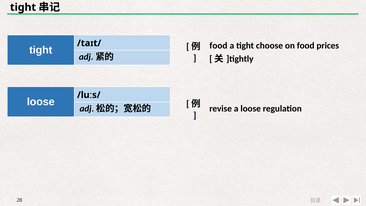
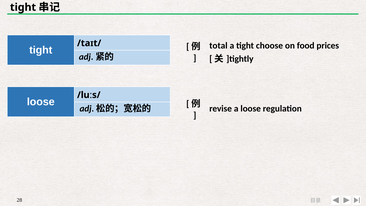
food at (218, 46): food -> total
